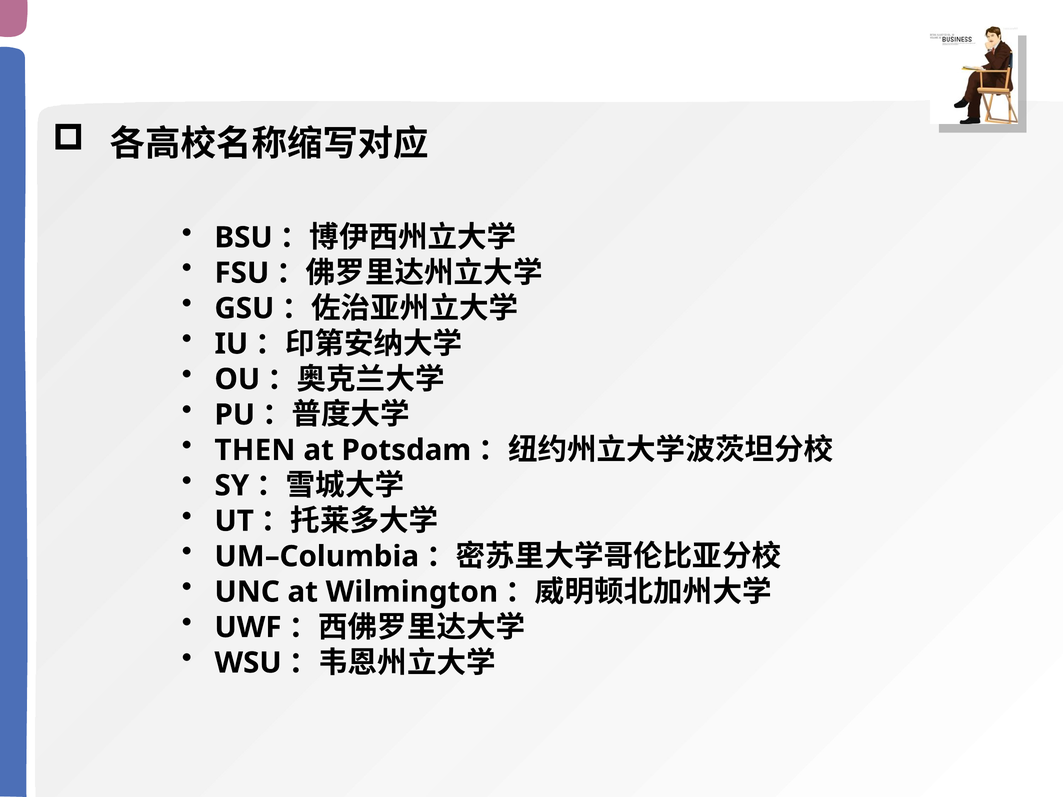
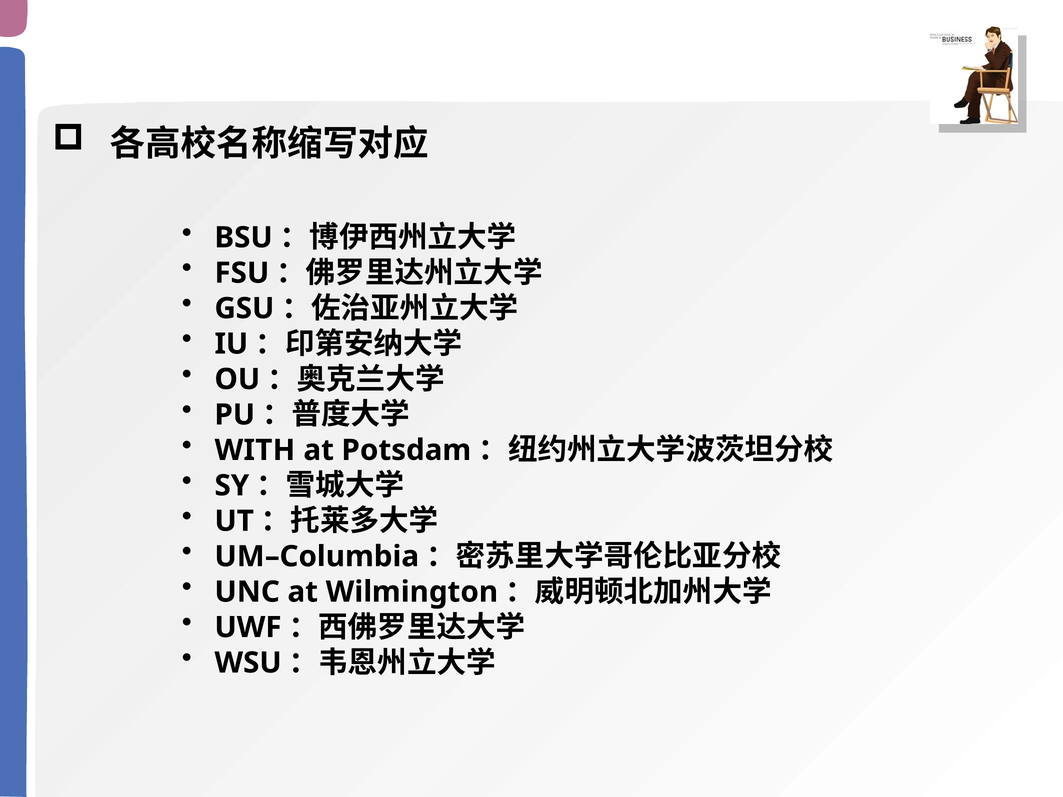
THEN: THEN -> WITH
